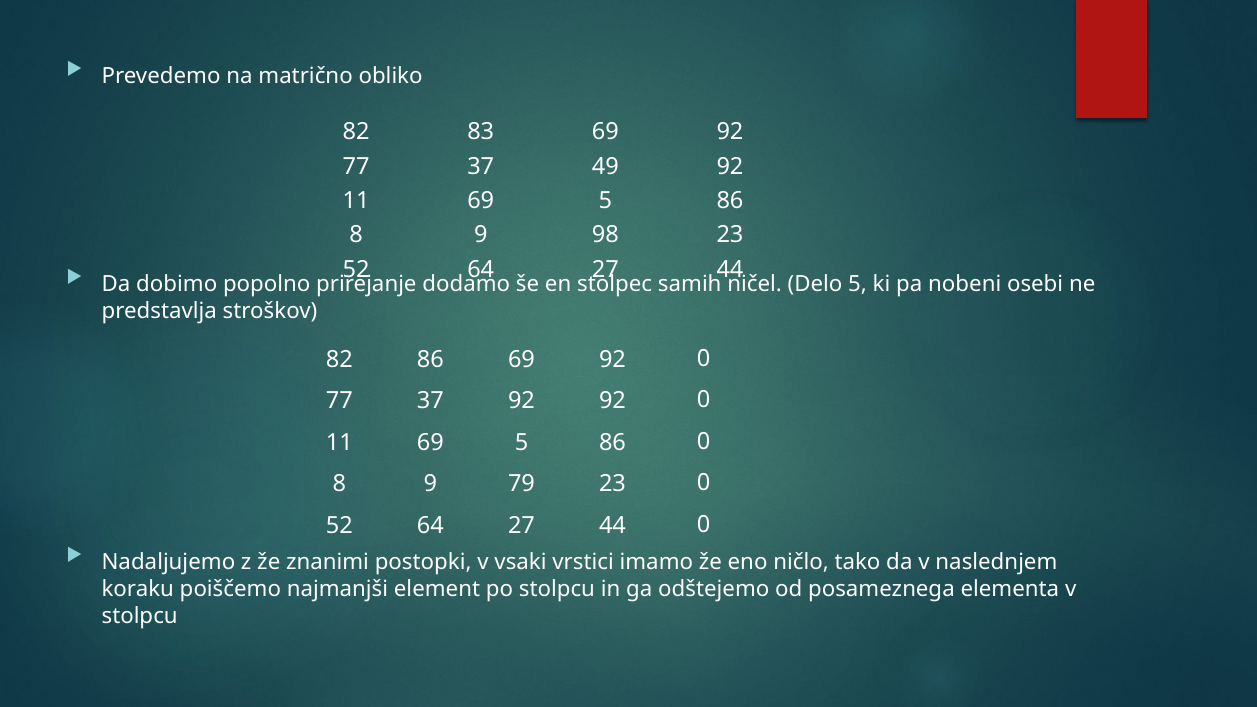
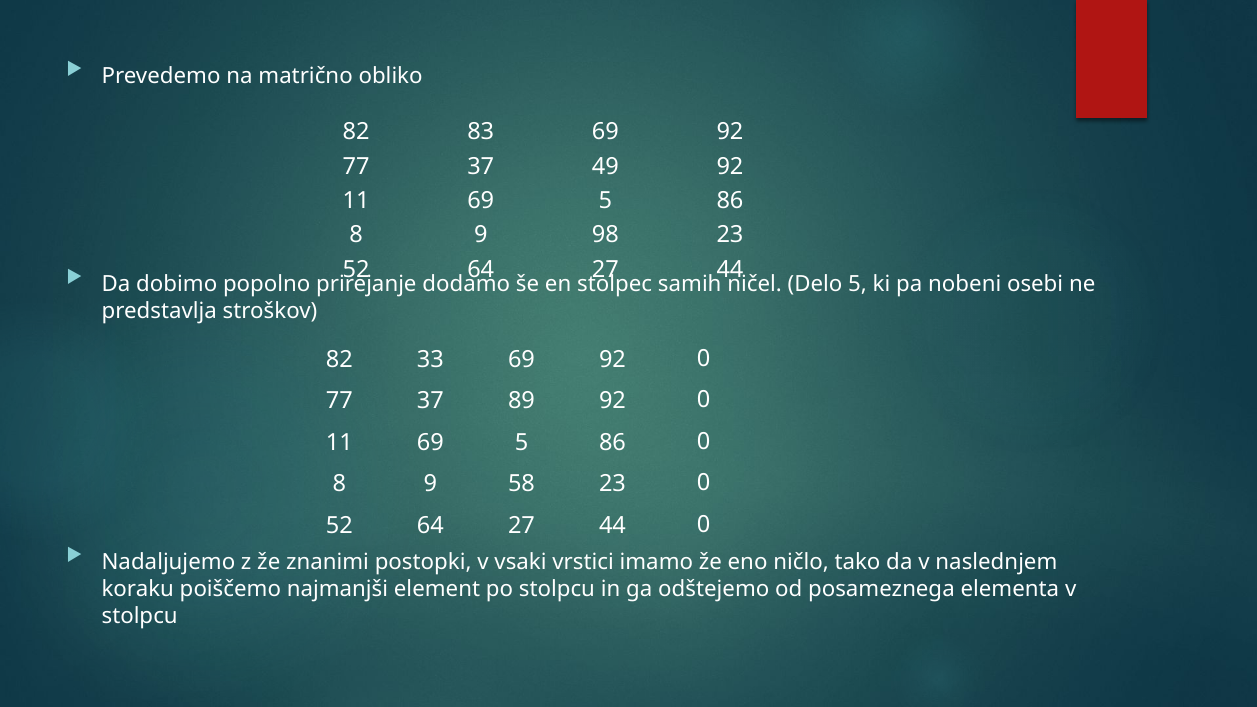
82 86: 86 -> 33
37 92: 92 -> 89
79: 79 -> 58
